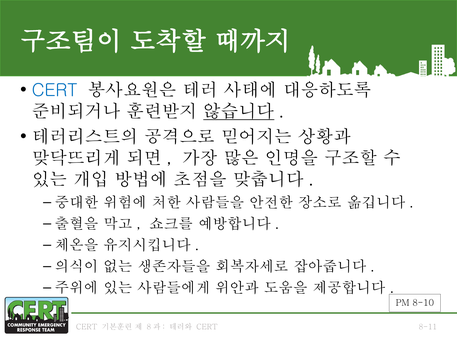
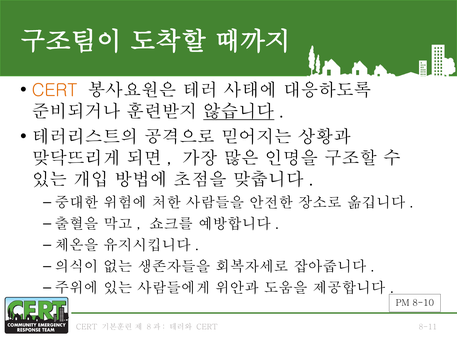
CERT at (55, 90) colour: blue -> orange
